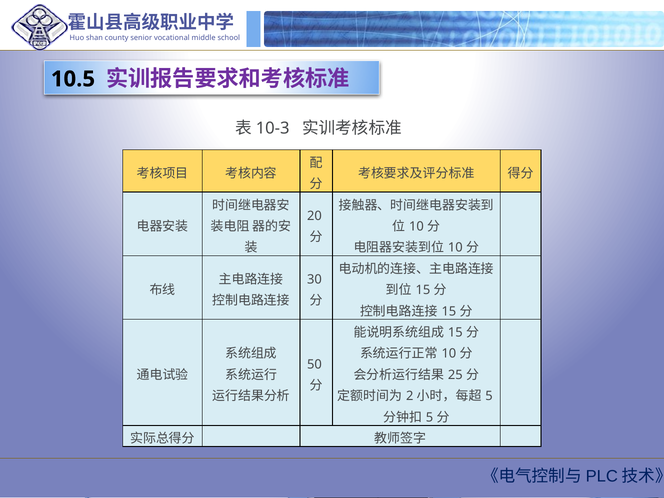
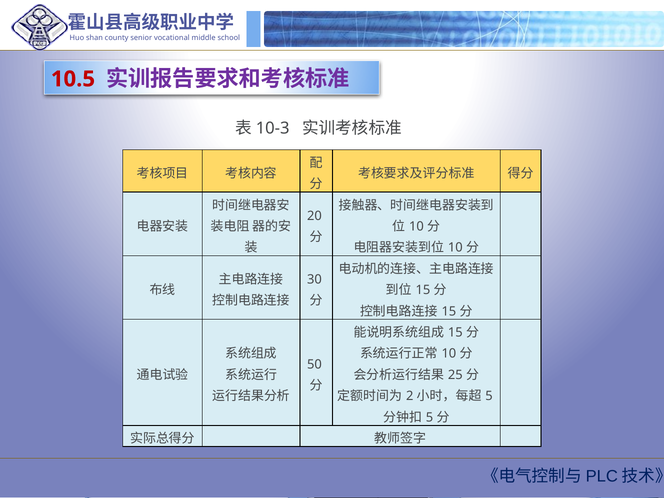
10.5 colour: black -> red
